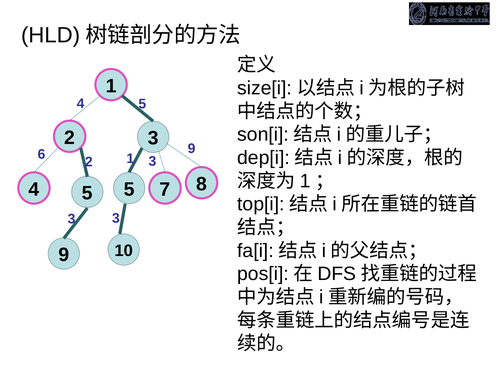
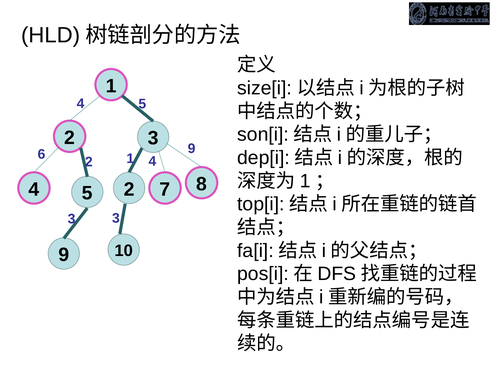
3 at (152, 162): 3 -> 4
5 5: 5 -> 2
